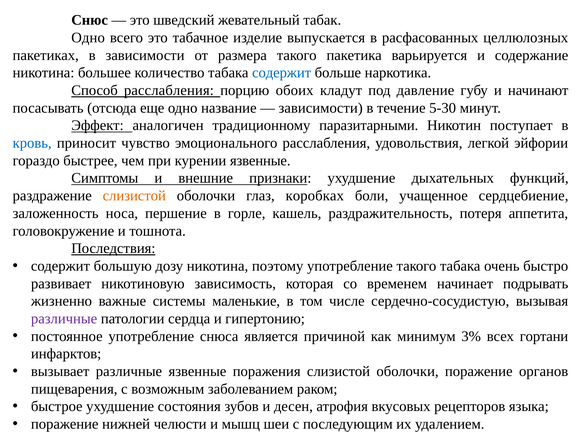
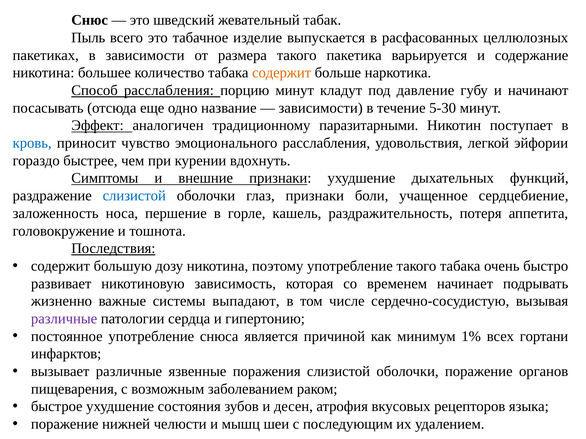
Одно at (88, 38): Одно -> Пыль
содержит at (282, 73) colour: blue -> orange
порцию обоих: обоих -> минут
курении язвенные: язвенные -> вдохнуть
слизистой at (134, 196) colour: orange -> blue
глаз коробках: коробках -> признаки
маленькие: маленькие -> выпадают
3%: 3% -> 1%
